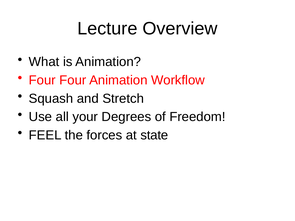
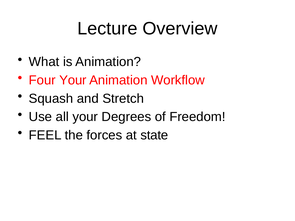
Four Four: Four -> Your
